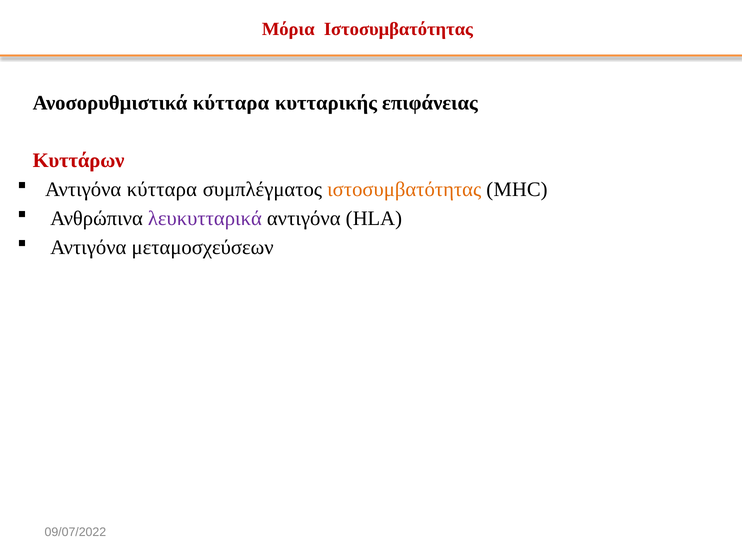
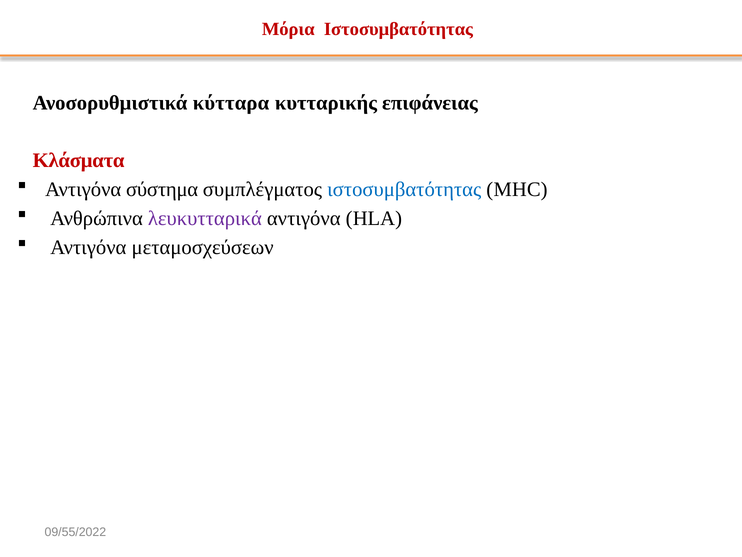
Κυττάρων: Κυττάρων -> Κλάσματα
Αντιγόνα κύτταρα: κύτταρα -> σύστημα
ιστοσυμβατότητας at (404, 189) colour: orange -> blue
09/07/2022: 09/07/2022 -> 09/55/2022
